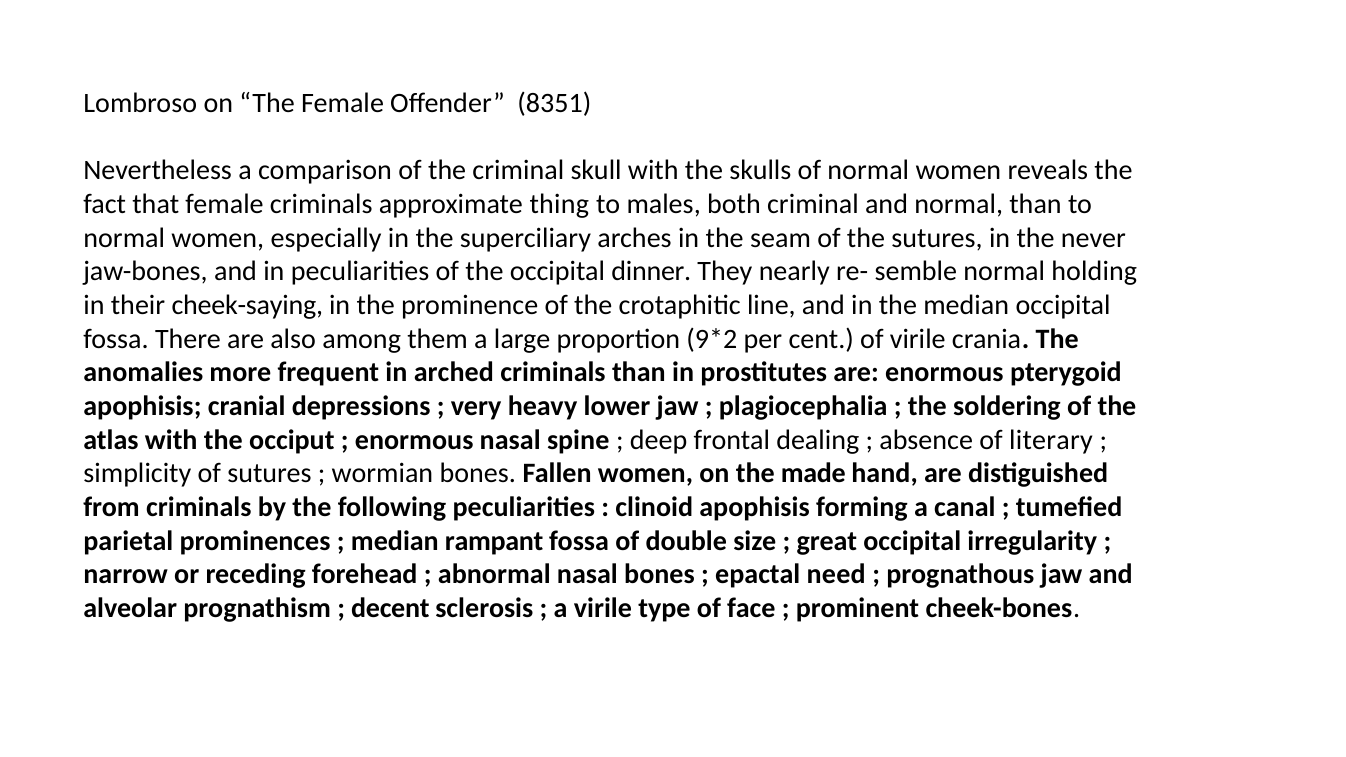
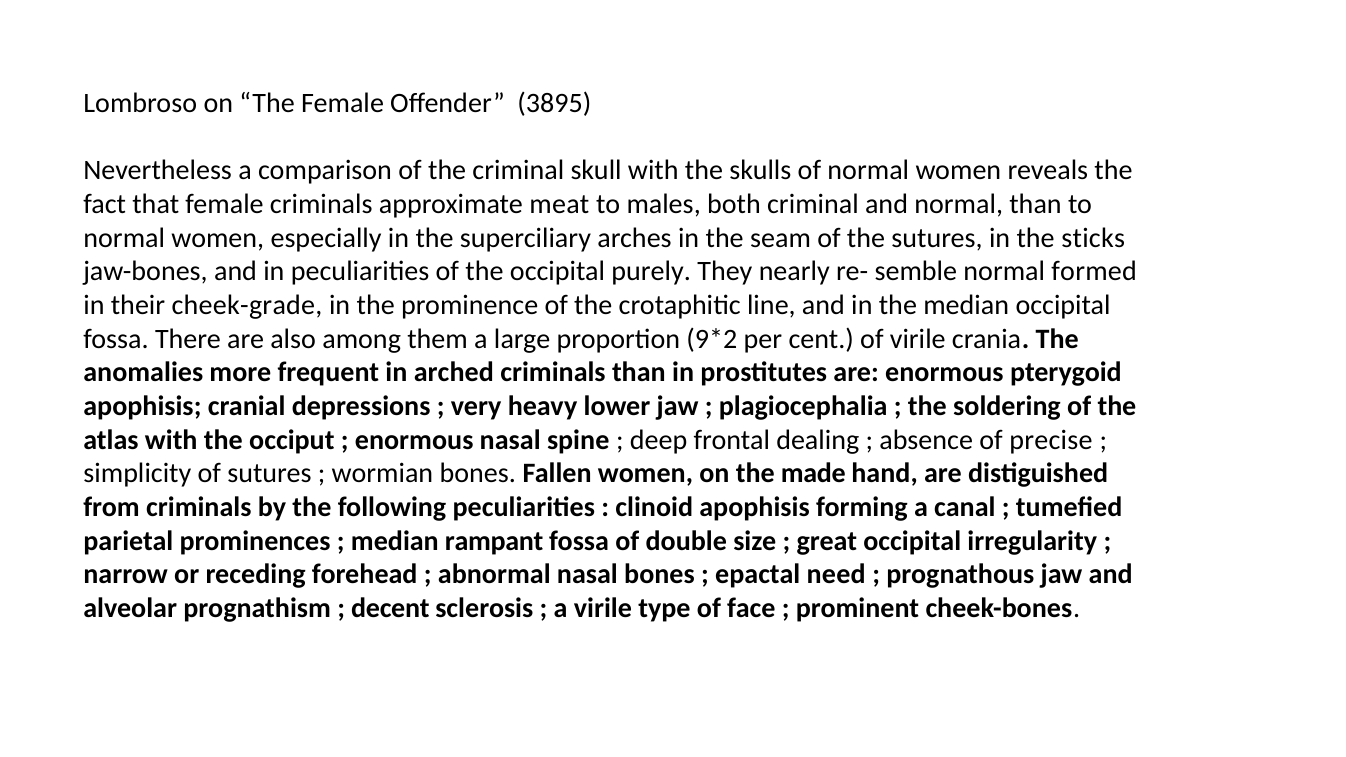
8351: 8351 -> 3895
thing: thing -> meat
never: never -> sticks
dinner: dinner -> purely
holding: holding -> formed
cheek-saying: cheek-saying -> cheek-grade
literary: literary -> precise
